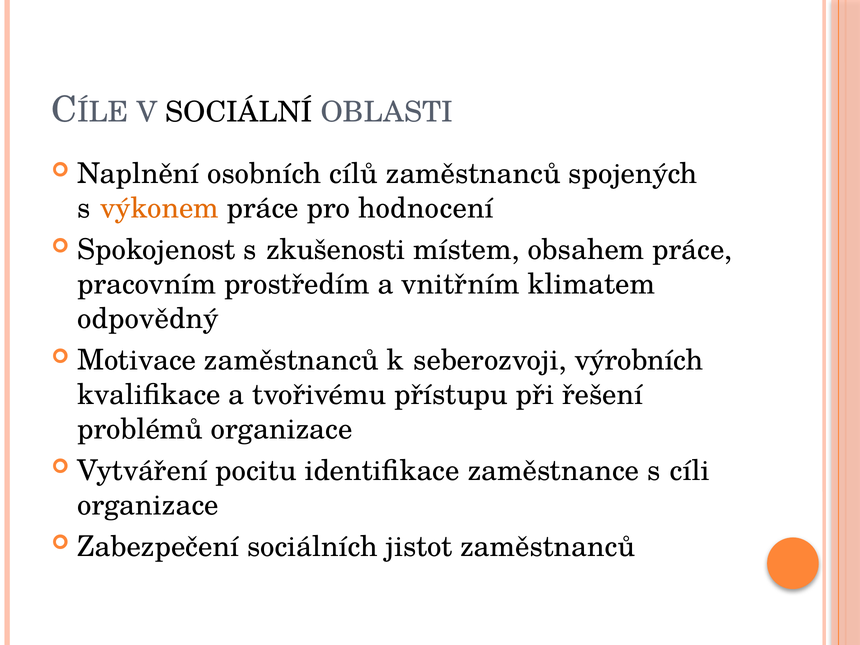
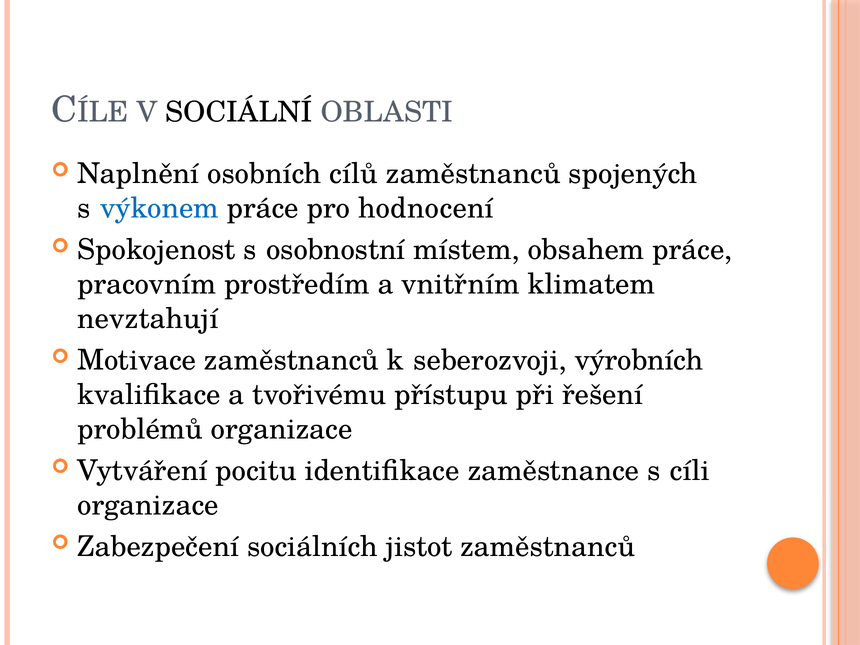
výkonem colour: orange -> blue
zkušenosti: zkušenosti -> osobnostní
odpovědný: odpovědný -> nevztahují
